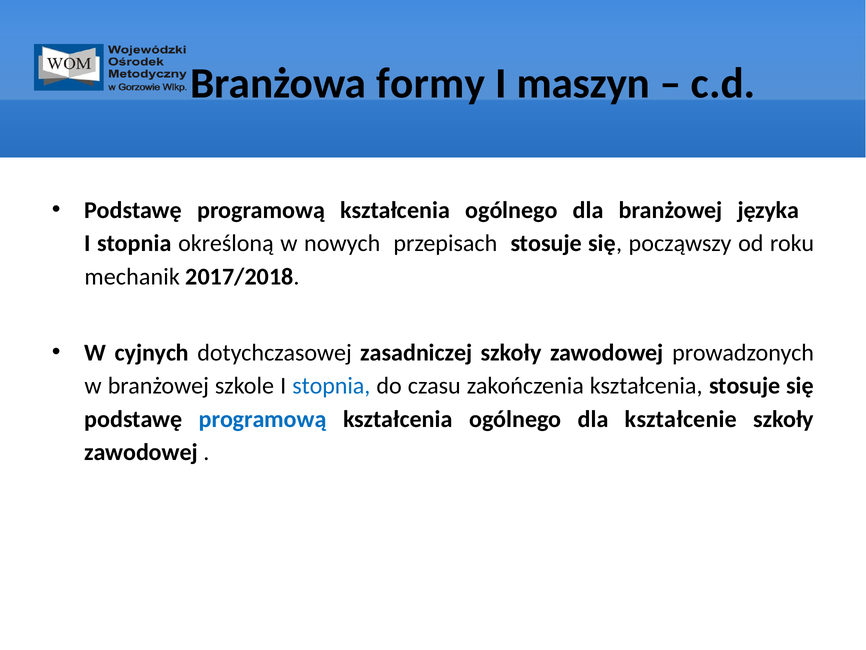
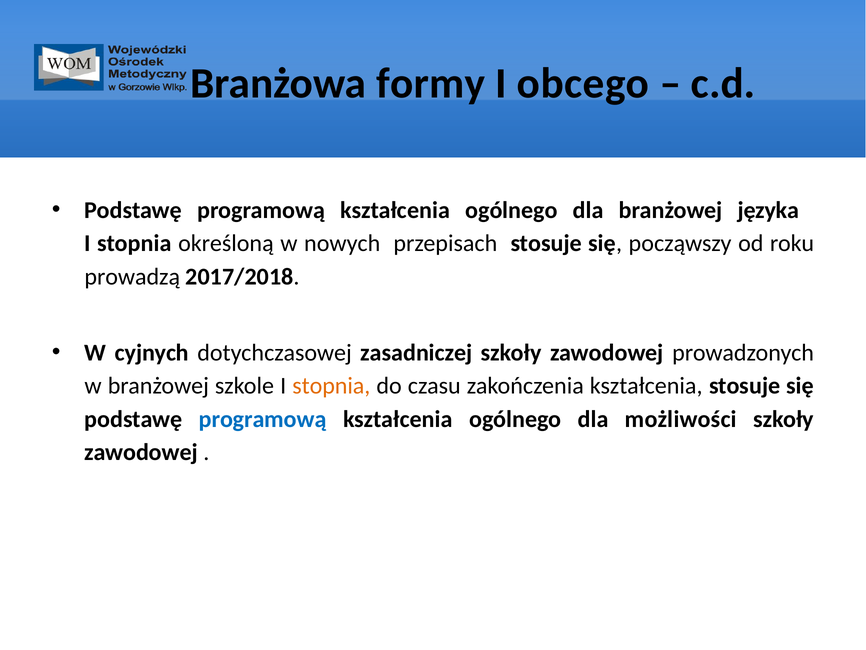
maszyn: maszyn -> obcego
mechanik: mechanik -> prowadzą
stopnia at (331, 386) colour: blue -> orange
kształcenie: kształcenie -> możliwości
